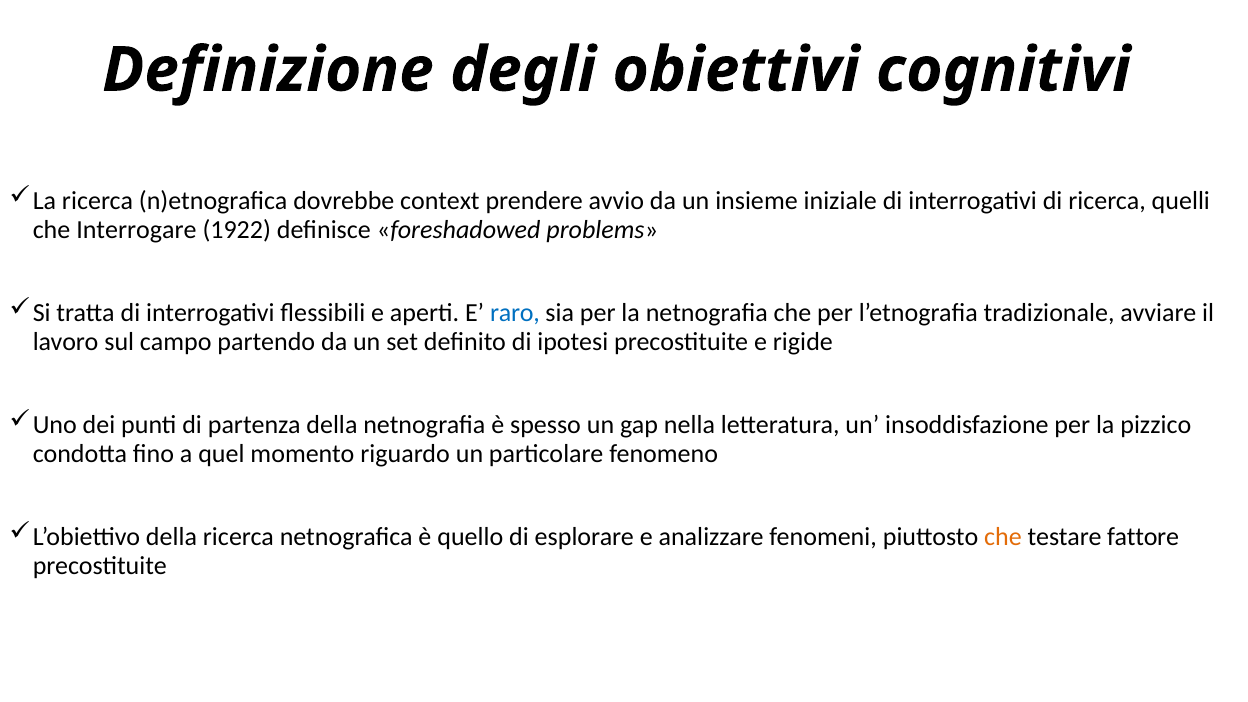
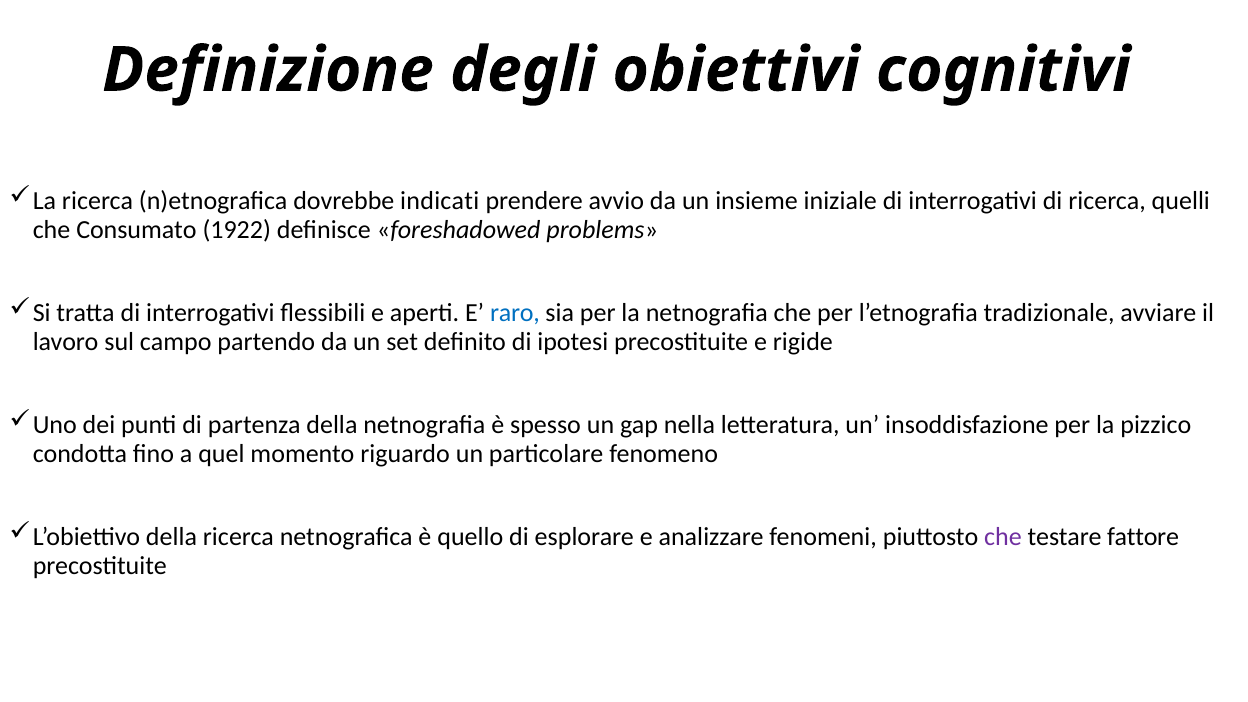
context: context -> indicati
Interrogare: Interrogare -> Consumato
che at (1003, 537) colour: orange -> purple
